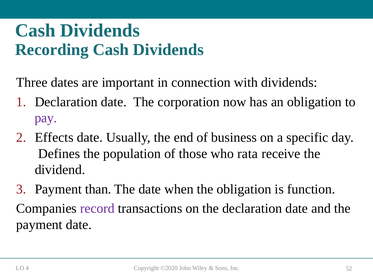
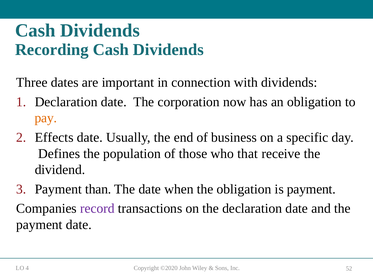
pay colour: purple -> orange
rata: rata -> that
is function: function -> payment
